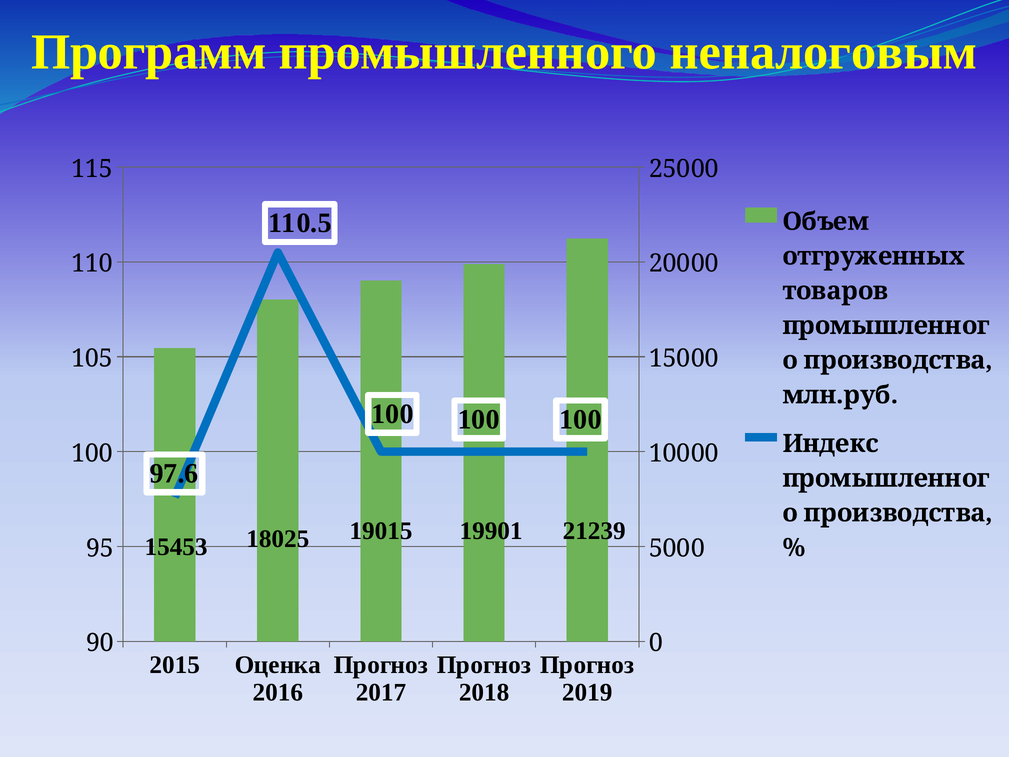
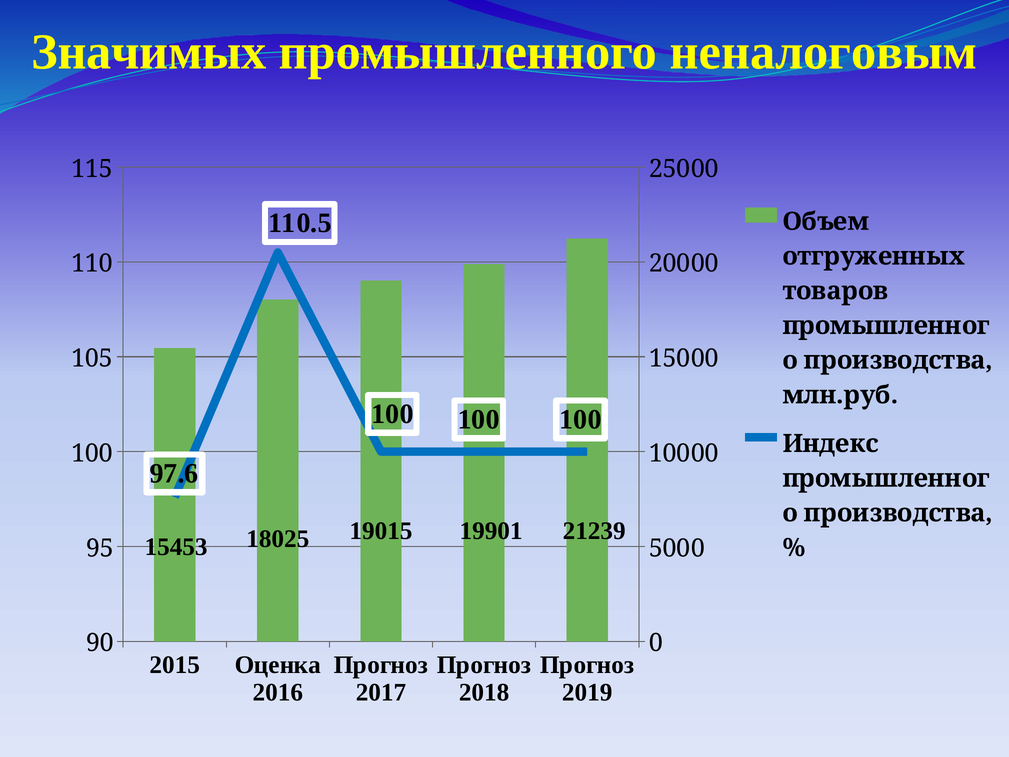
Программ: Программ -> Значимых
